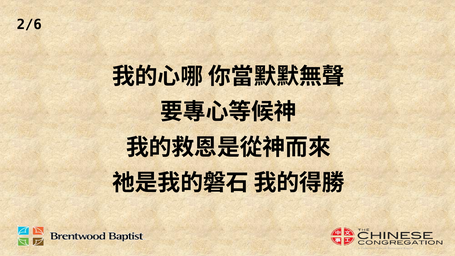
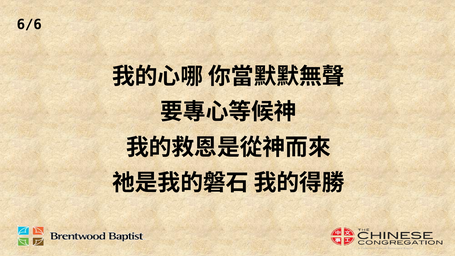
2/6: 2/6 -> 6/6
